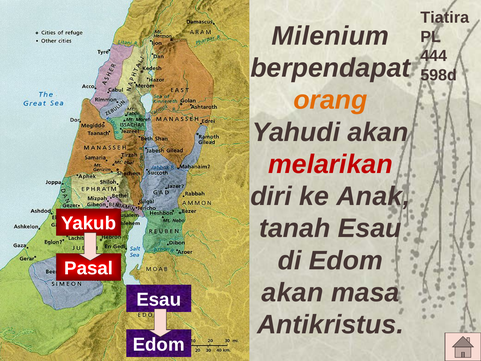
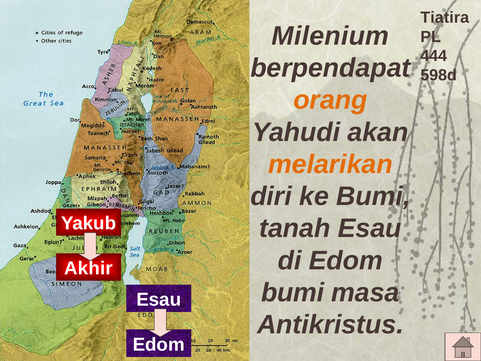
melarikan colour: red -> orange
ke Anak: Anak -> Bumi
Pasal: Pasal -> Akhir
akan at (292, 292): akan -> bumi
